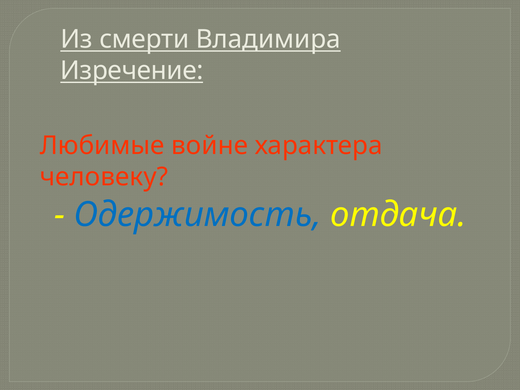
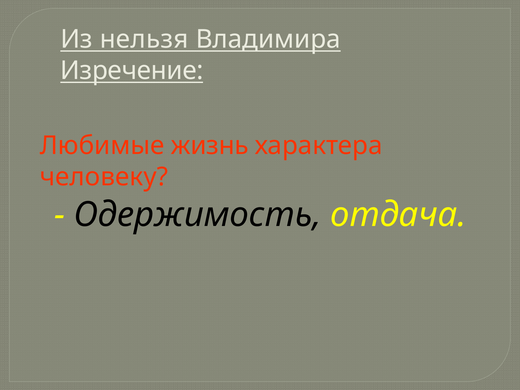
смерти: смерти -> нельзя
войне: войне -> жизнь
Одержимость colour: blue -> black
